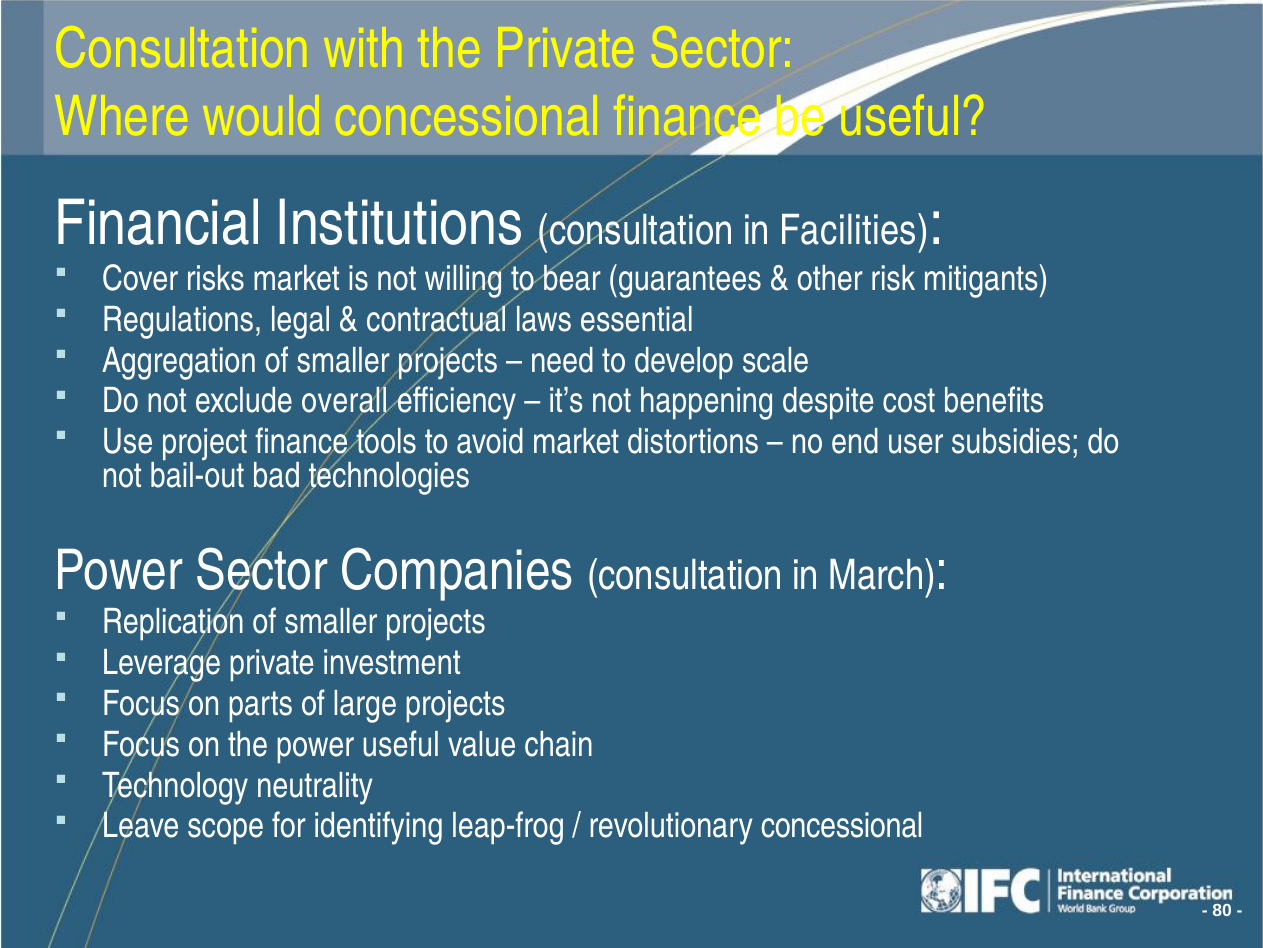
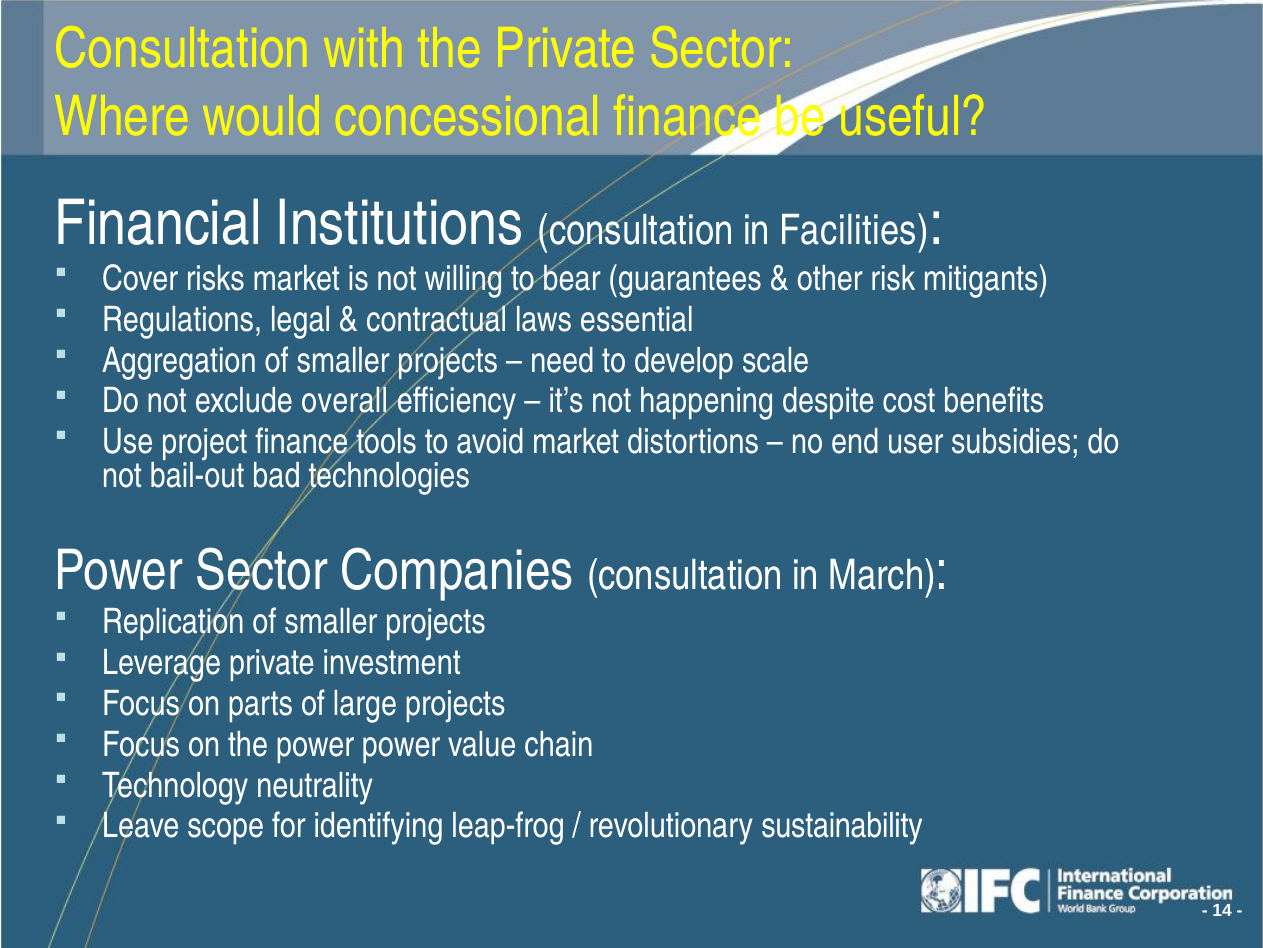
power useful: useful -> power
revolutionary concessional: concessional -> sustainability
80: 80 -> 14
